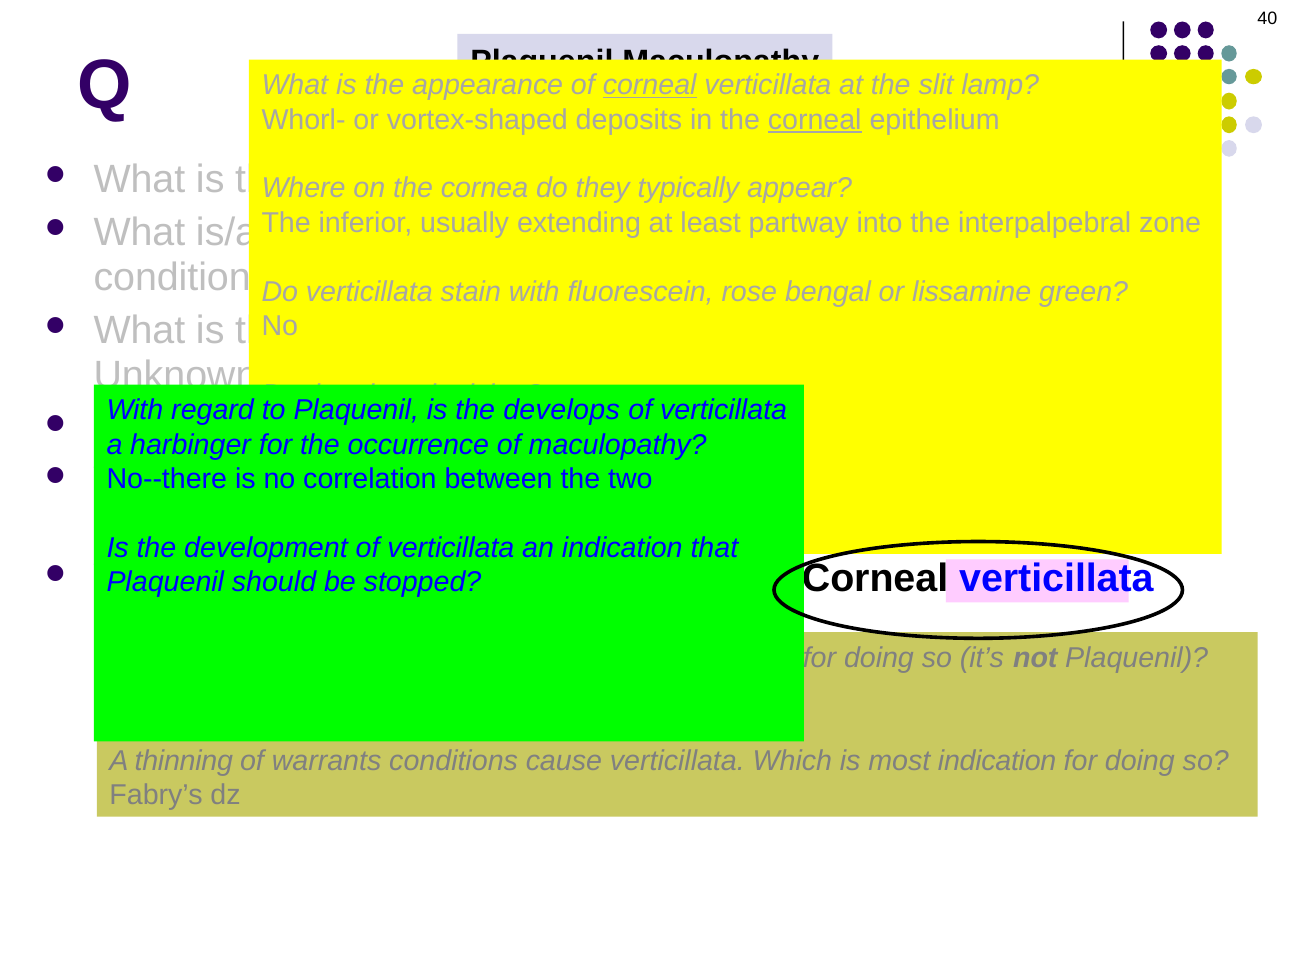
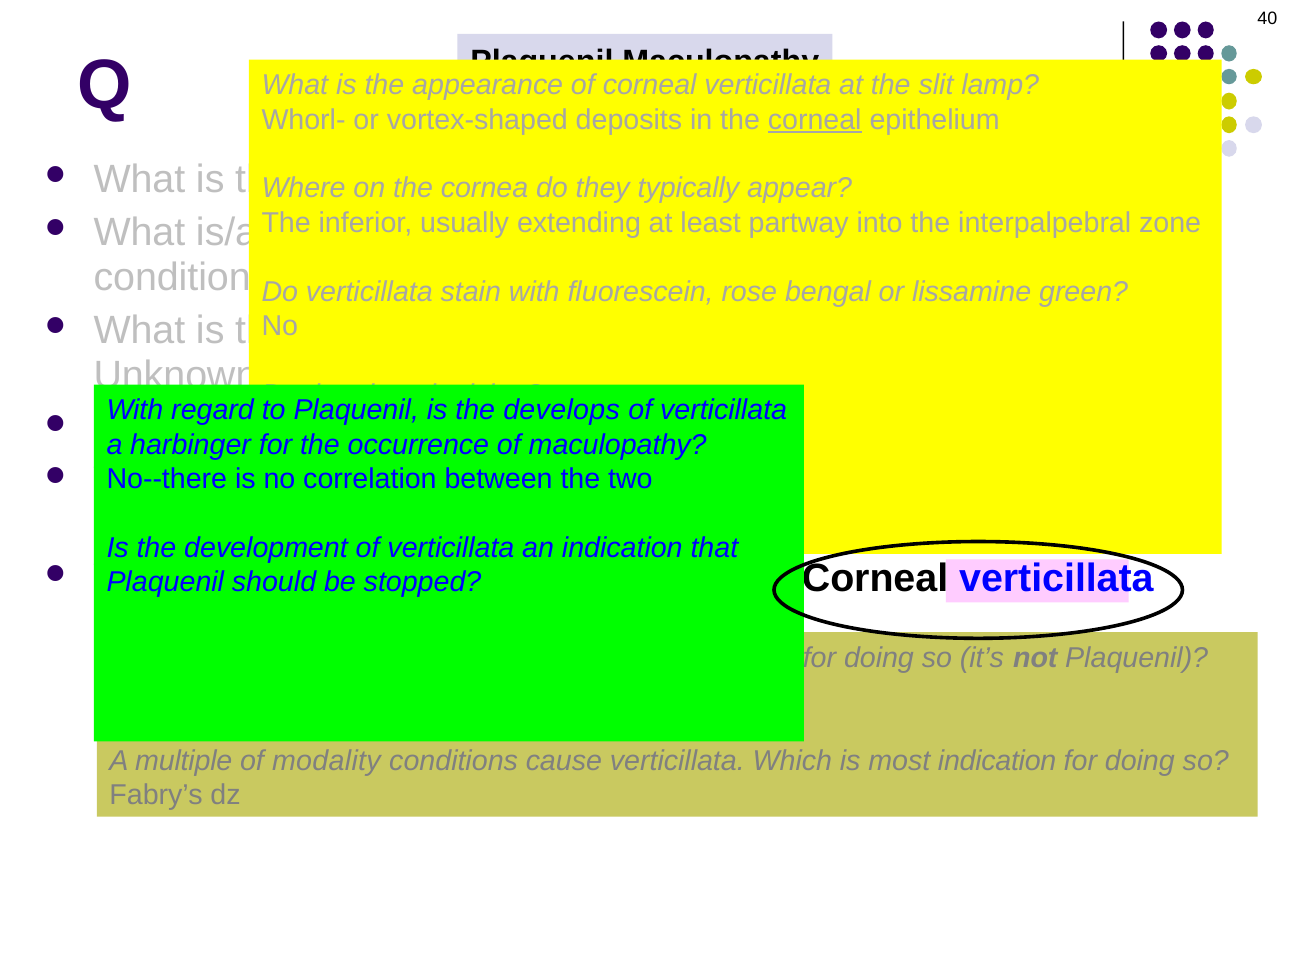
corneal at (650, 85) underline: present -> none
thinning: thinning -> multiple
warrants: warrants -> modality
